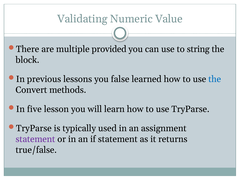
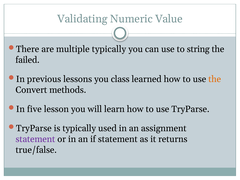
multiple provided: provided -> typically
block: block -> failed
false: false -> class
the at (215, 79) colour: blue -> orange
